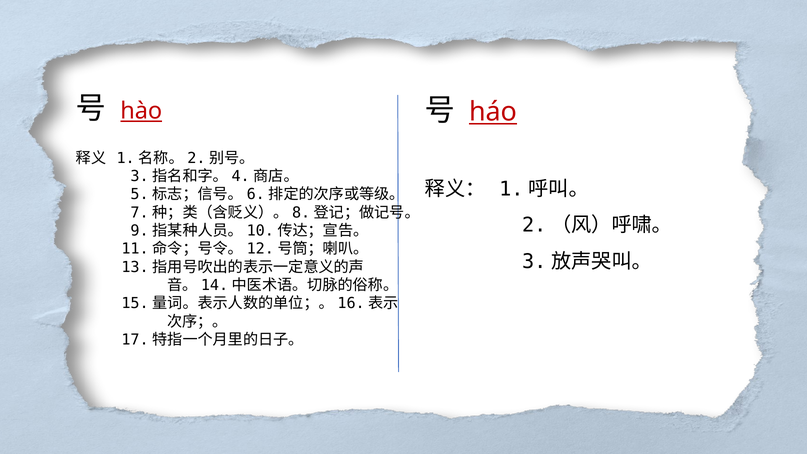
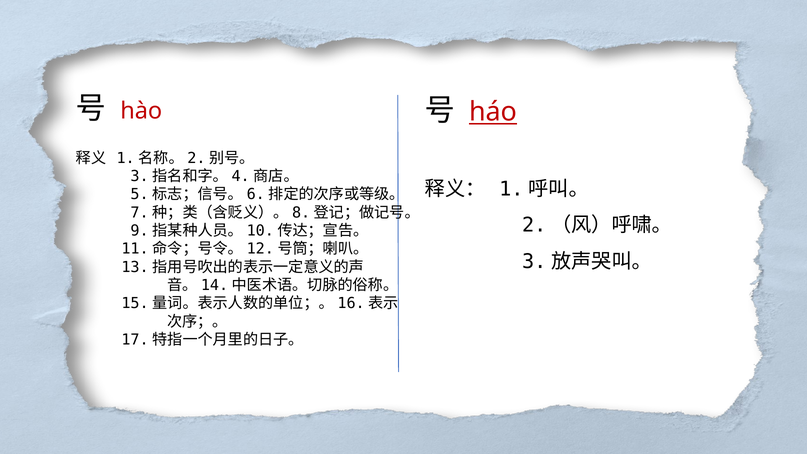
hào underline: present -> none
